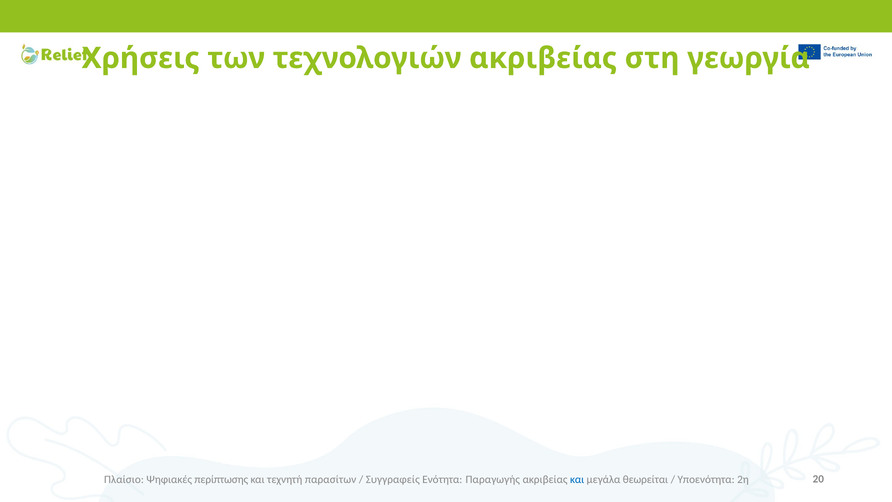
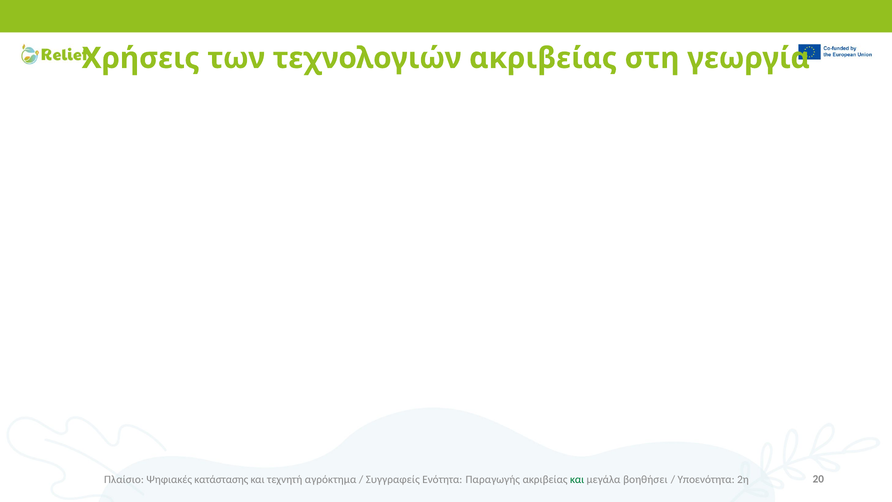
περίπτωσης: περίπτωσης -> κατάστασης
παρασίτων: παρασίτων -> αγρόκτημα
και at (577, 479) colour: blue -> green
θεωρείται: θεωρείται -> βοηθήσει
